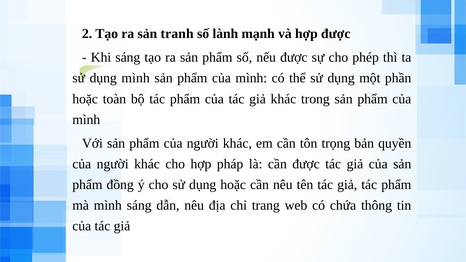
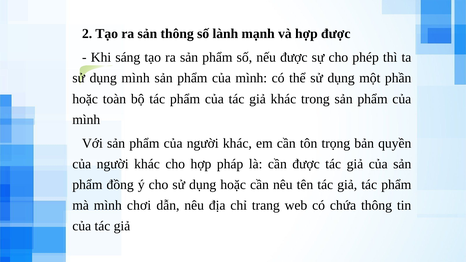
sản tranh: tranh -> thông
mình sáng: sáng -> chơi
